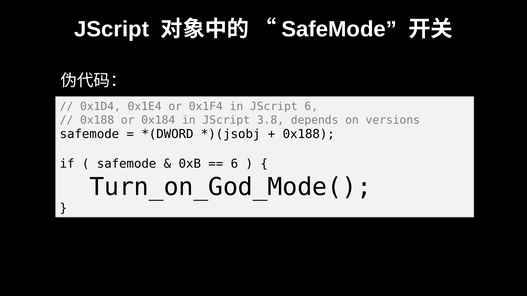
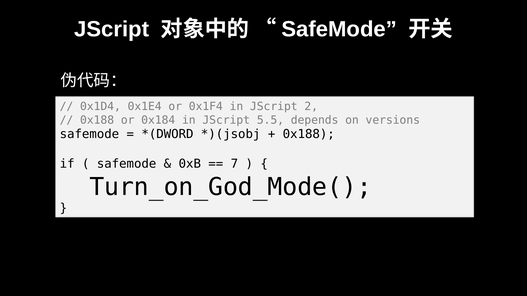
JScript 6: 6 -> 2
3.8: 3.8 -> 5.5
6 at (234, 164): 6 -> 7
